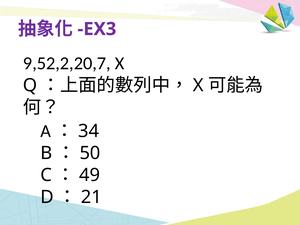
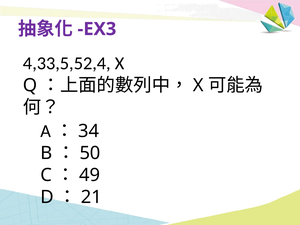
9,52,2,20,7: 9,52,2,20,7 -> 4,33,5,52,4
